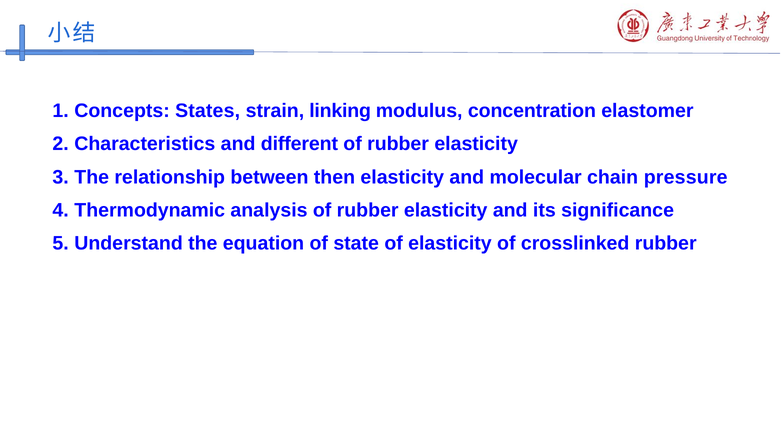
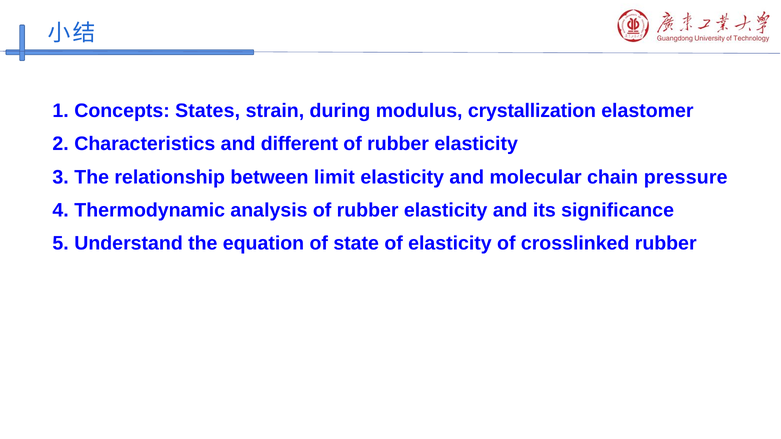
linking: linking -> during
concentration: concentration -> crystallization
then: then -> limit
